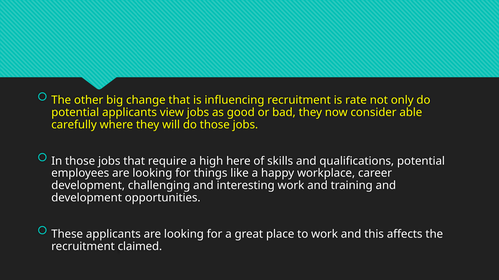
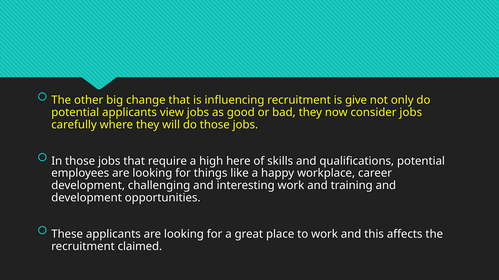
rate: rate -> give
consider able: able -> jobs
